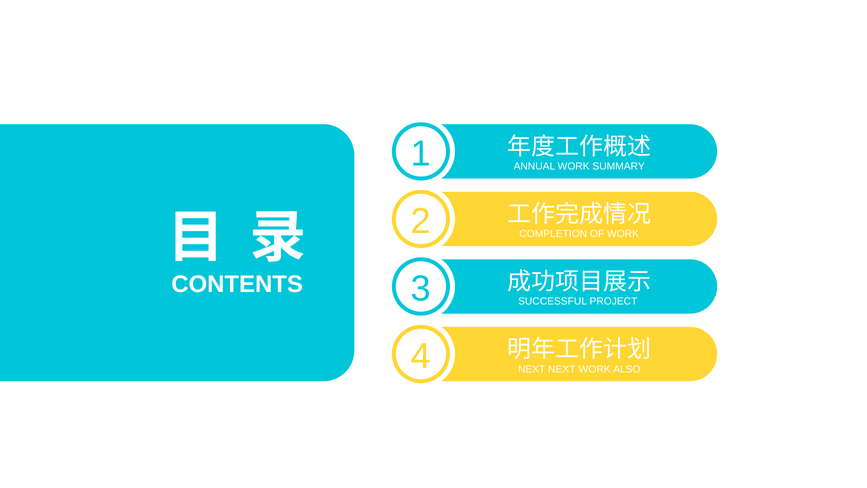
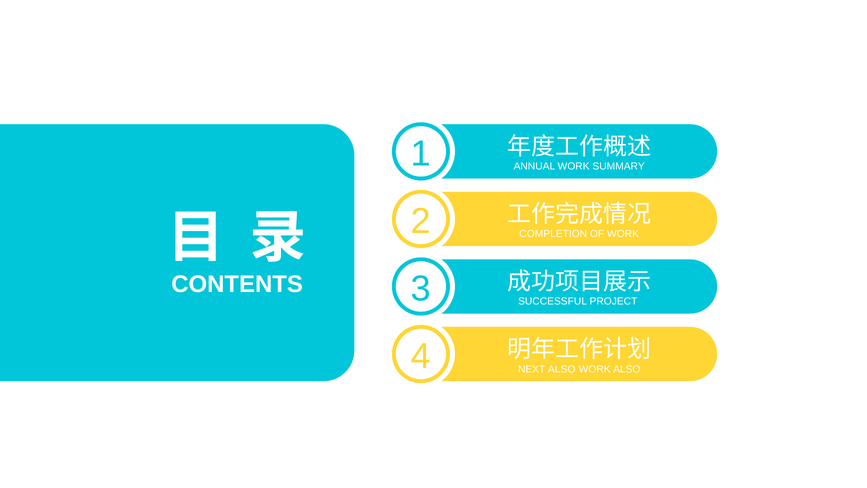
NEXT NEXT: NEXT -> ALSO
